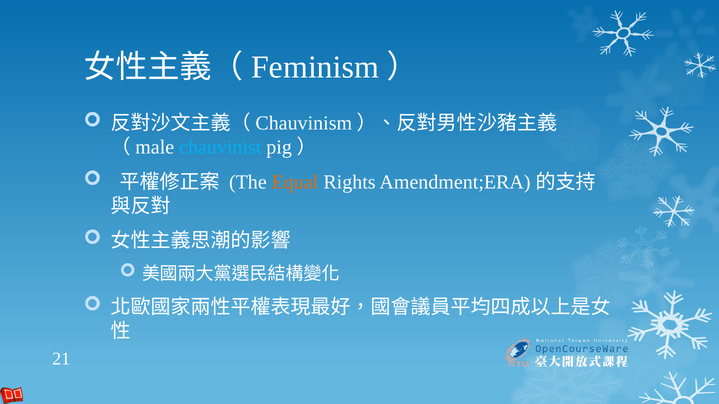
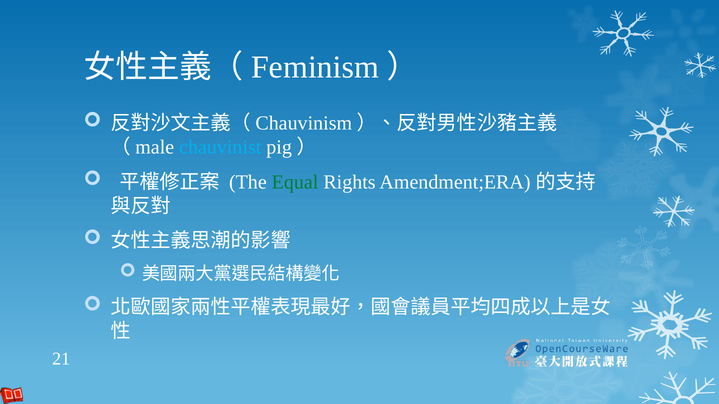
Equal colour: orange -> green
